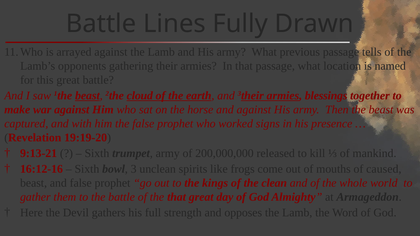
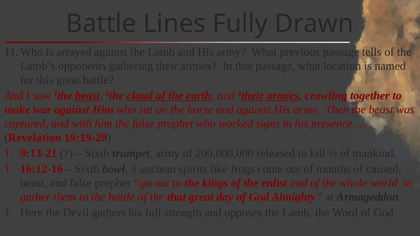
blessings: blessings -> crawling
clean: clean -> enlist
